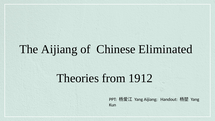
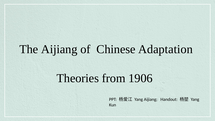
Eliminated: Eliminated -> Adaptation
1912: 1912 -> 1906
